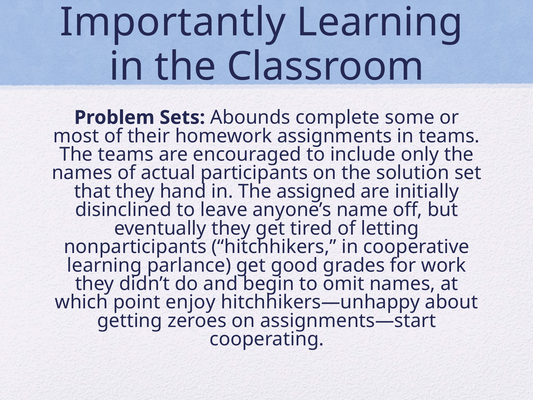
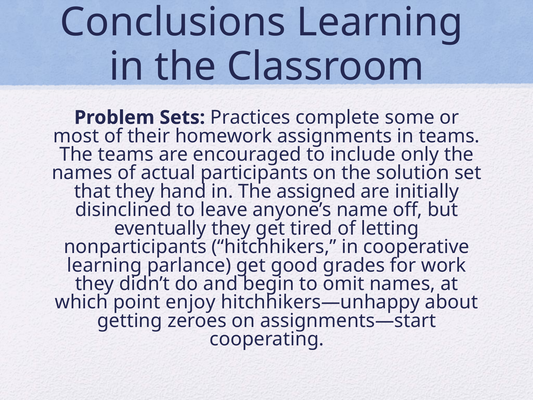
Importantly: Importantly -> Conclusions
Abounds: Abounds -> Practices
